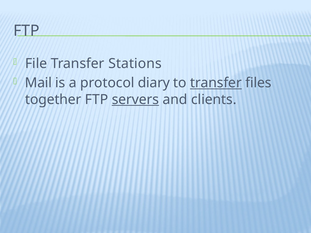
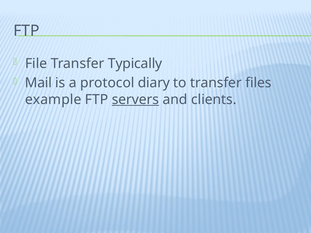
Stations: Stations -> Typically
transfer at (216, 83) underline: present -> none
together: together -> example
